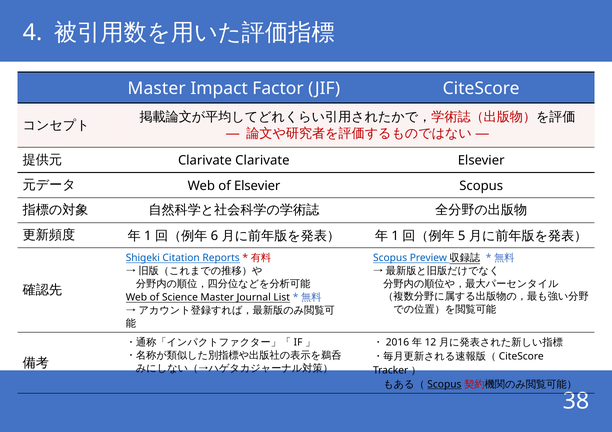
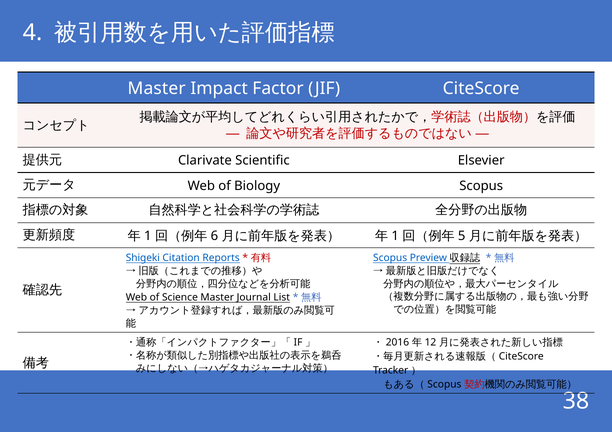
Clarivate Clarivate: Clarivate -> Scientific
of Elsevier: Elsevier -> Biology
Scopus at (444, 385) underline: present -> none
